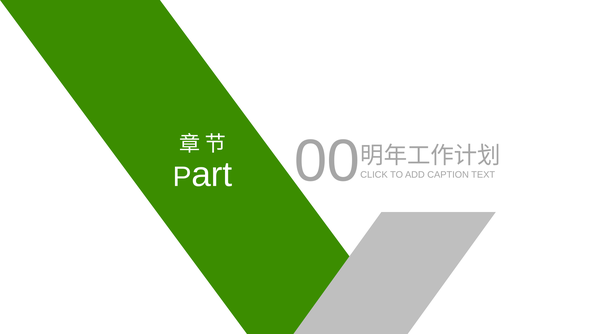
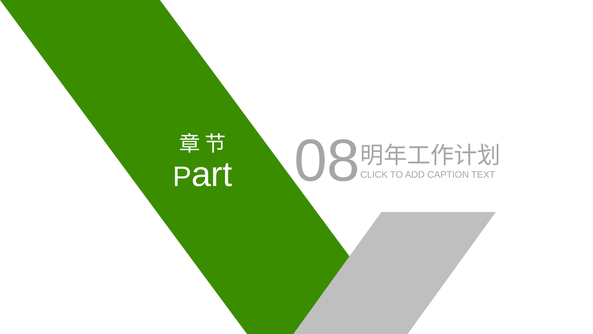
00: 00 -> 08
